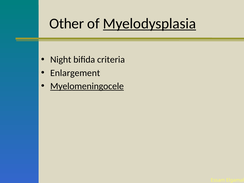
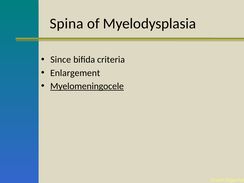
Other: Other -> Spina
Myelodysplasia underline: present -> none
Night: Night -> Since
